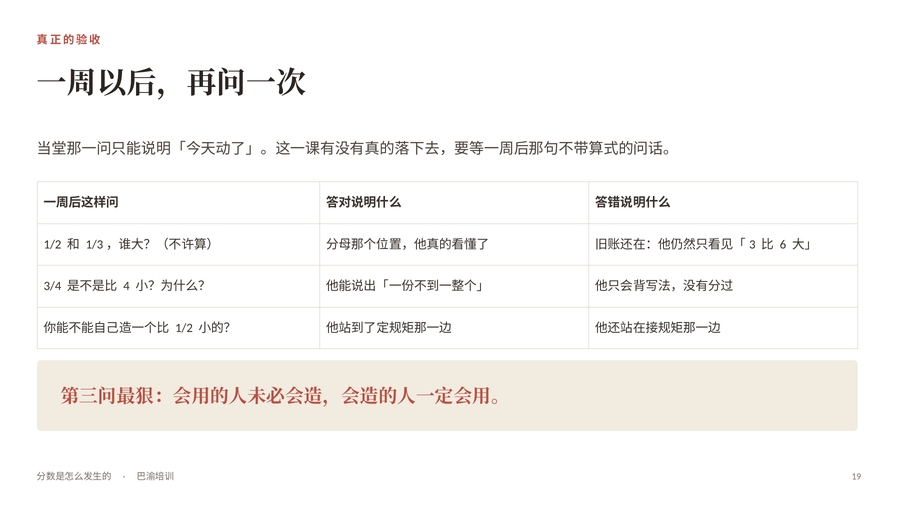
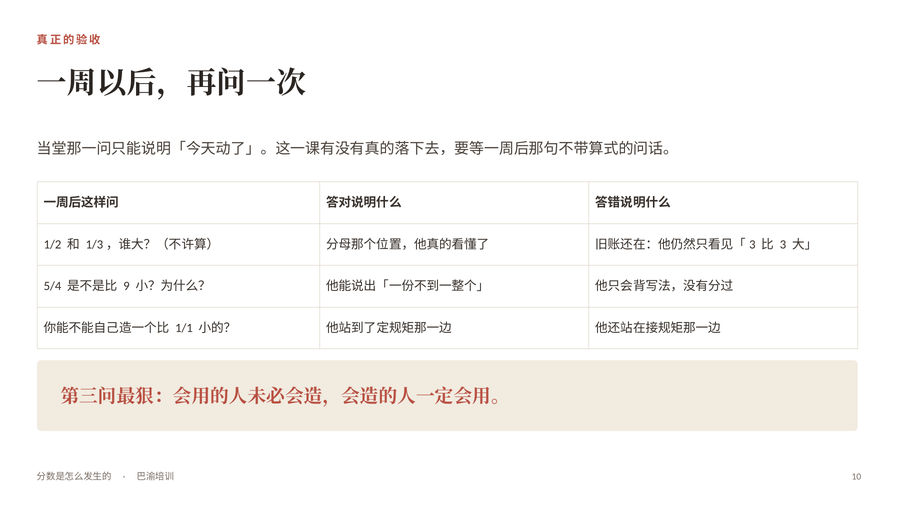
6: 6 -> 3
3/4: 3/4 -> 5/4
4: 4 -> 9
1/2 at (184, 328): 1/2 -> 1/1
19: 19 -> 10
